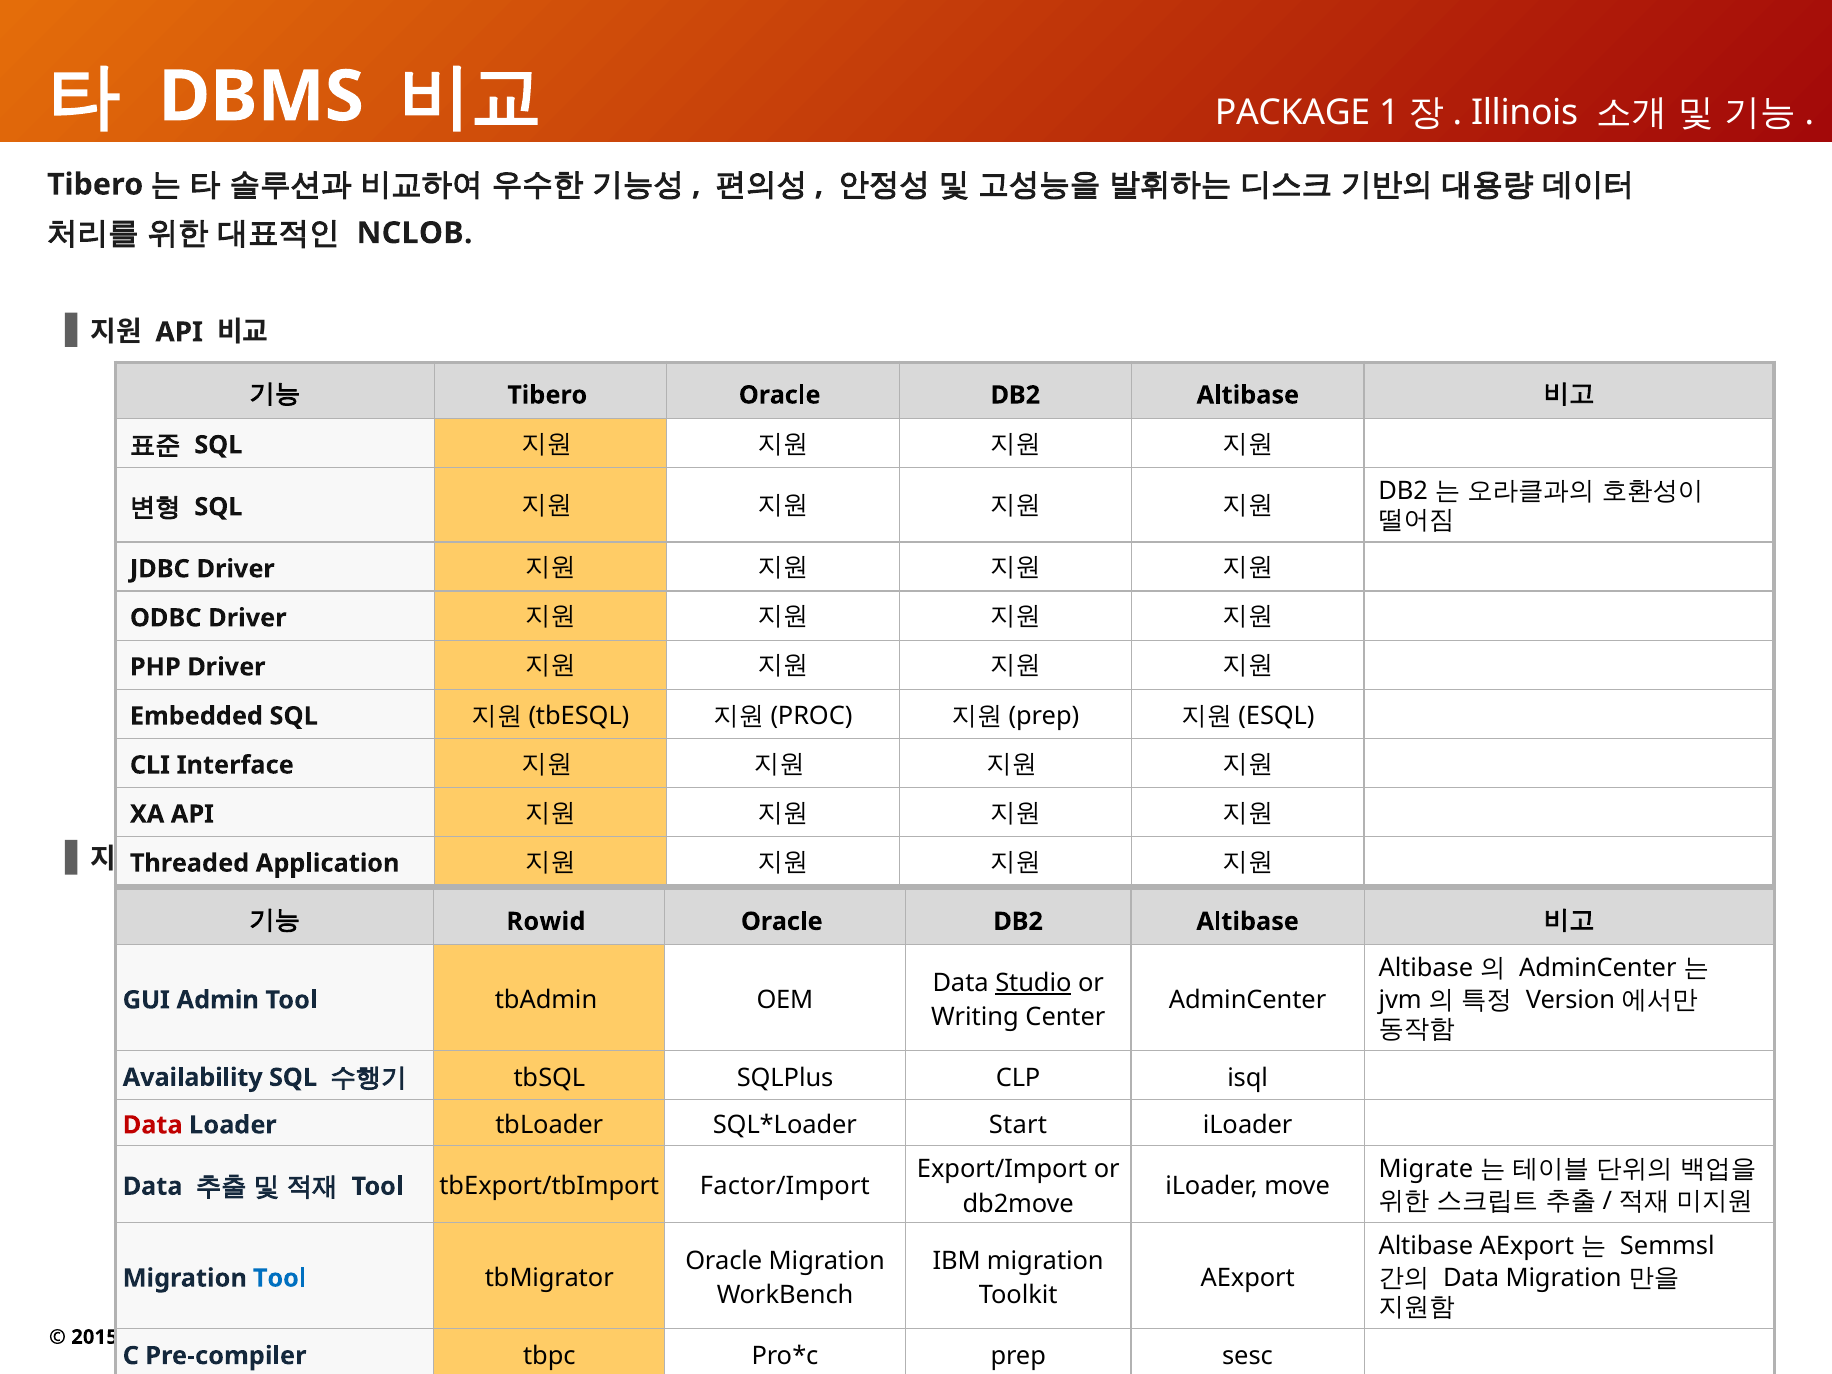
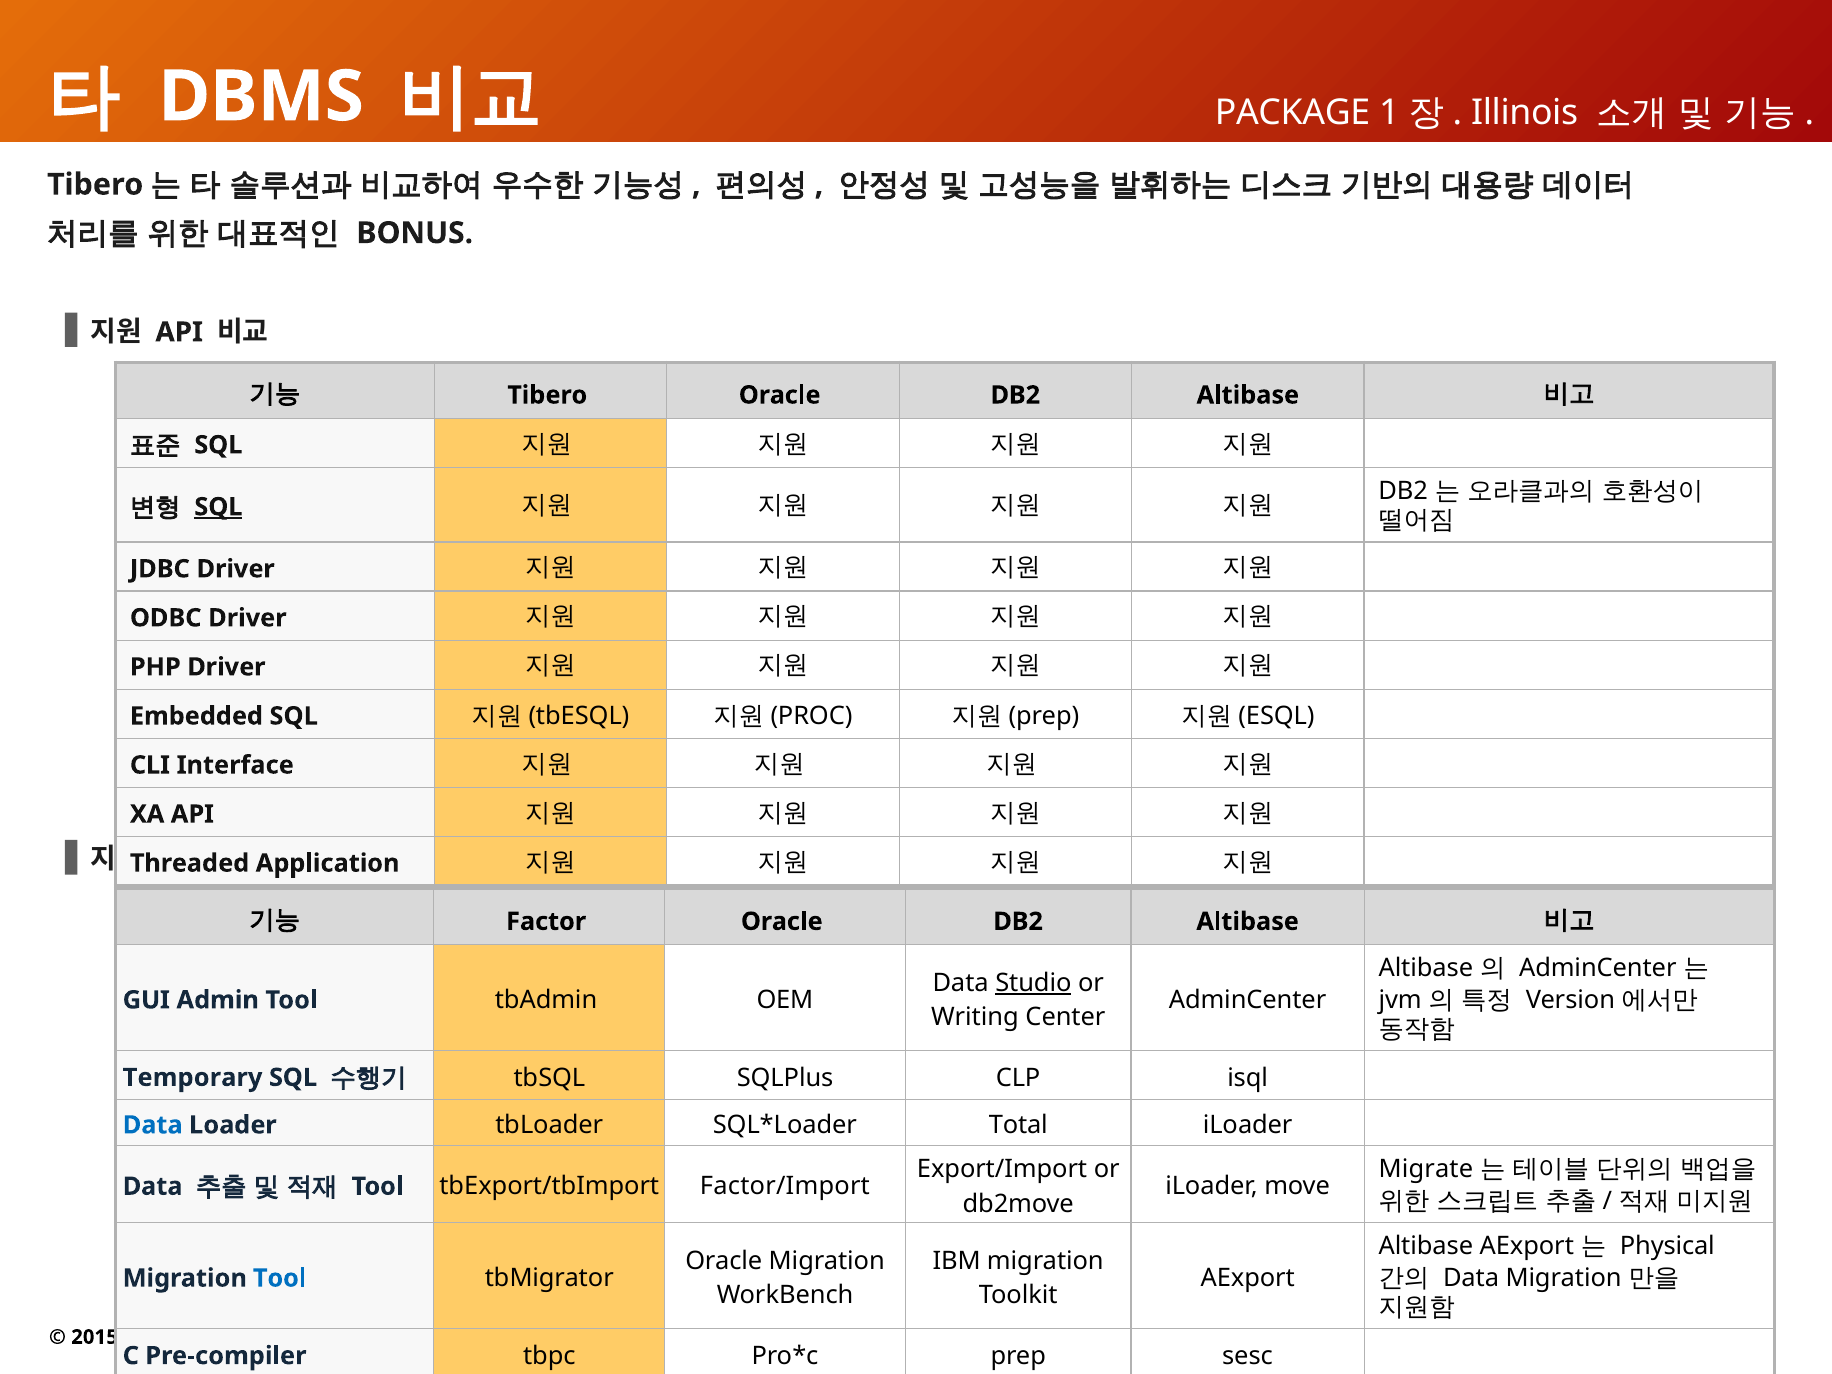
NCLOB: NCLOB -> BONUS
SQL at (218, 507) underline: none -> present
Rowid: Rowid -> Factor
Availability: Availability -> Temporary
Data at (153, 1125) colour: red -> blue
Start: Start -> Total
Semmsl: Semmsl -> Physical
